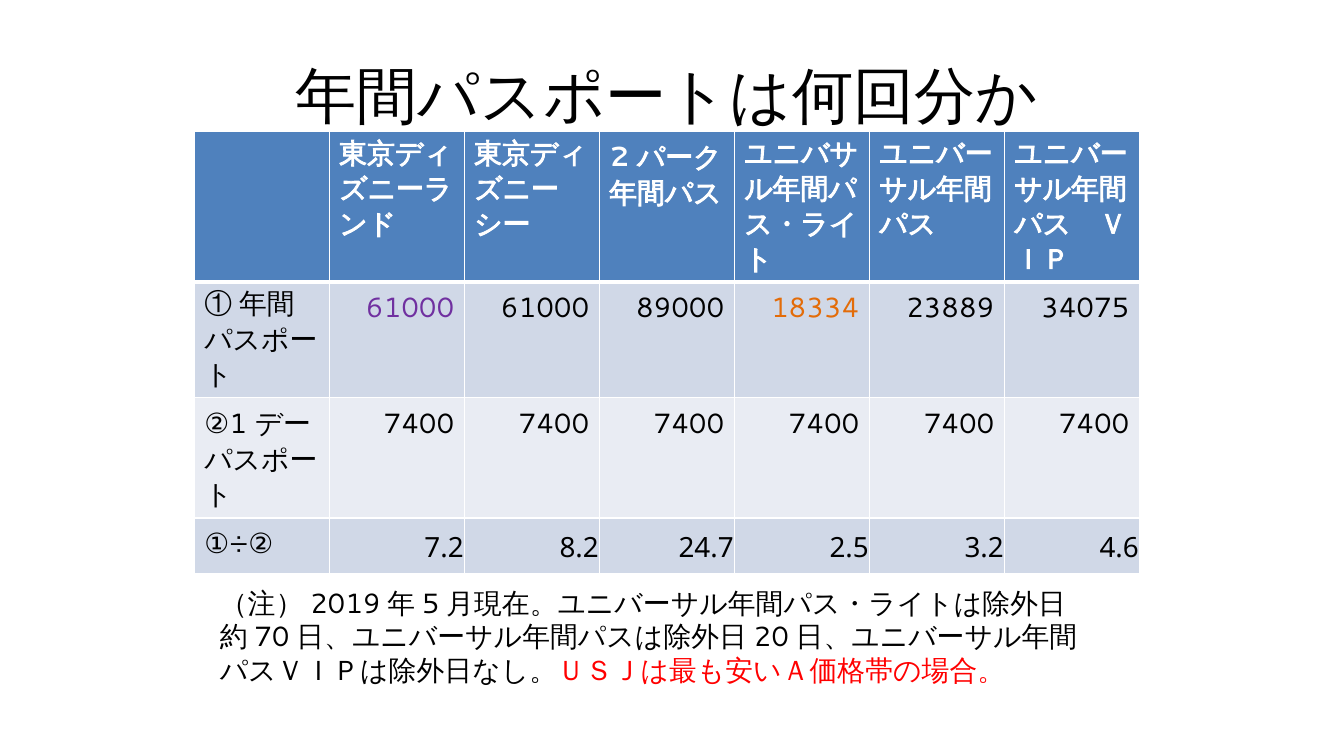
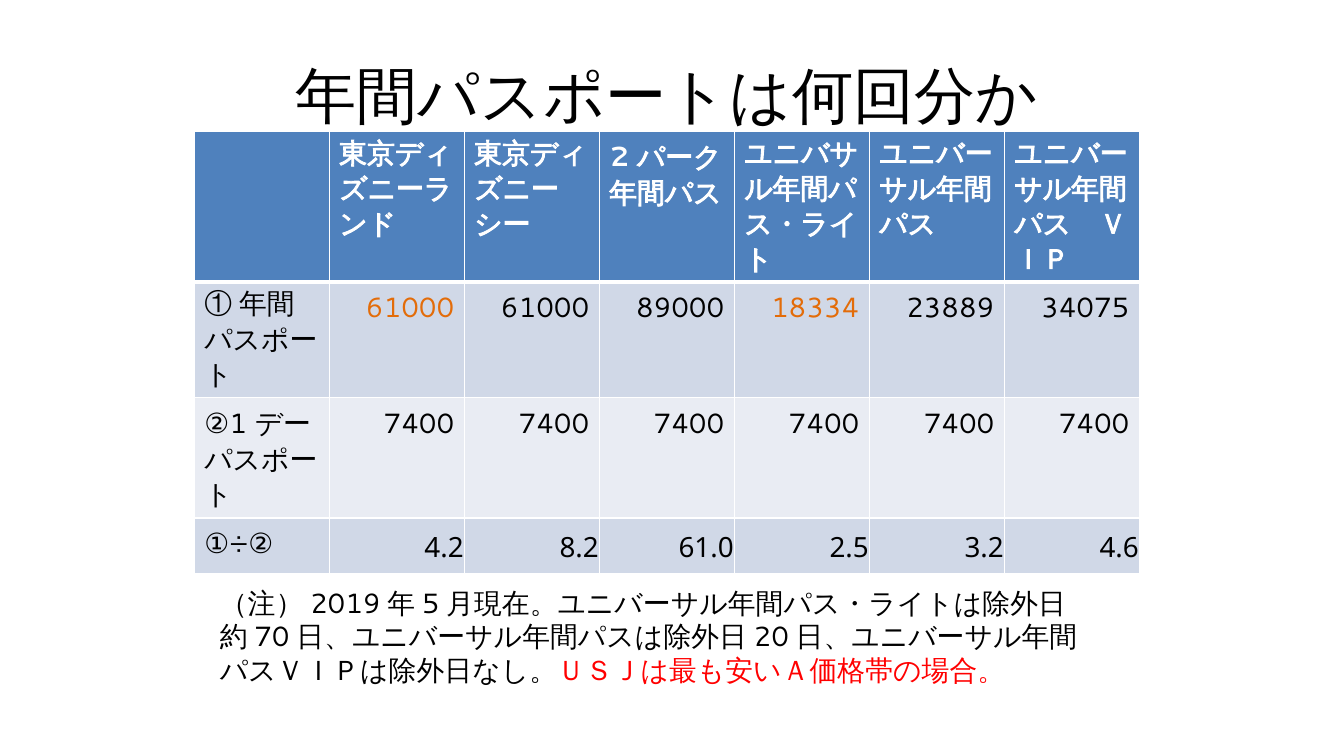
61000 at (410, 308) colour: purple -> orange
7.2: 7.2 -> 4.2
24.7: 24.7 -> 61.0
